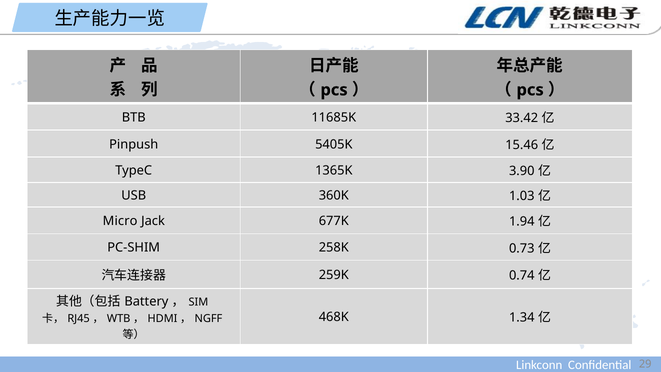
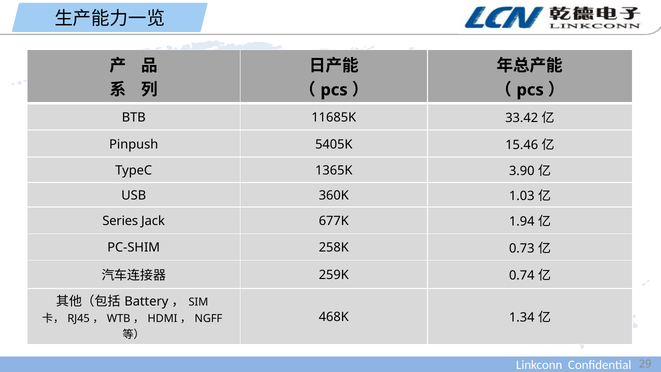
Micro: Micro -> Series
